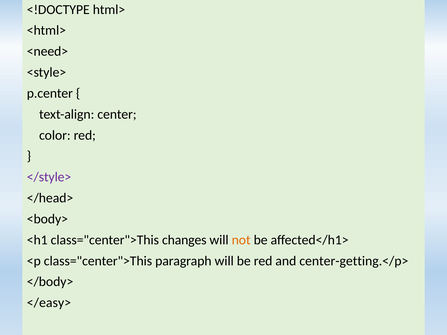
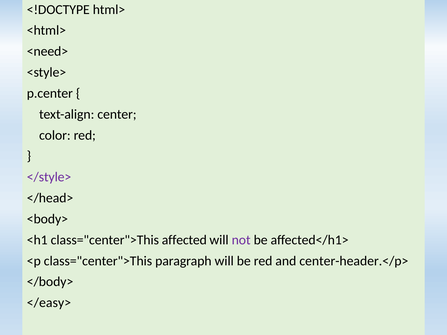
changes: changes -> affected
not colour: orange -> purple
center-getting.</p>: center-getting.</p> -> center-header.</p>
